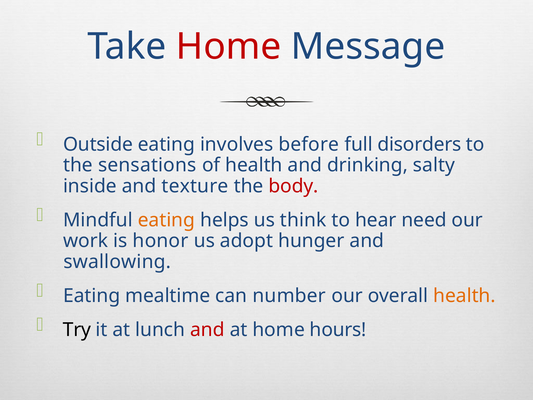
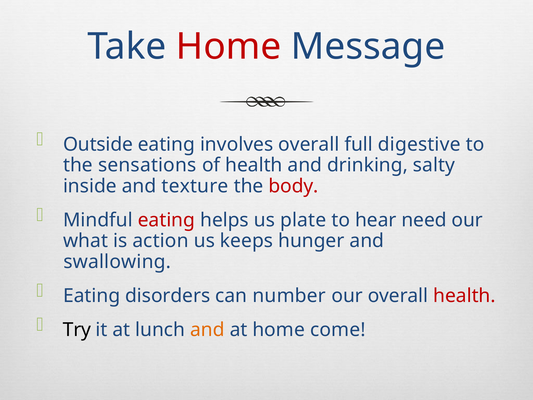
involves before: before -> overall
disorders: disorders -> digestive
eating at (166, 220) colour: orange -> red
think: think -> plate
work: work -> what
honor: honor -> action
adopt: adopt -> keeps
mealtime: mealtime -> disorders
health at (464, 296) colour: orange -> red
and at (207, 330) colour: red -> orange
hours: hours -> come
